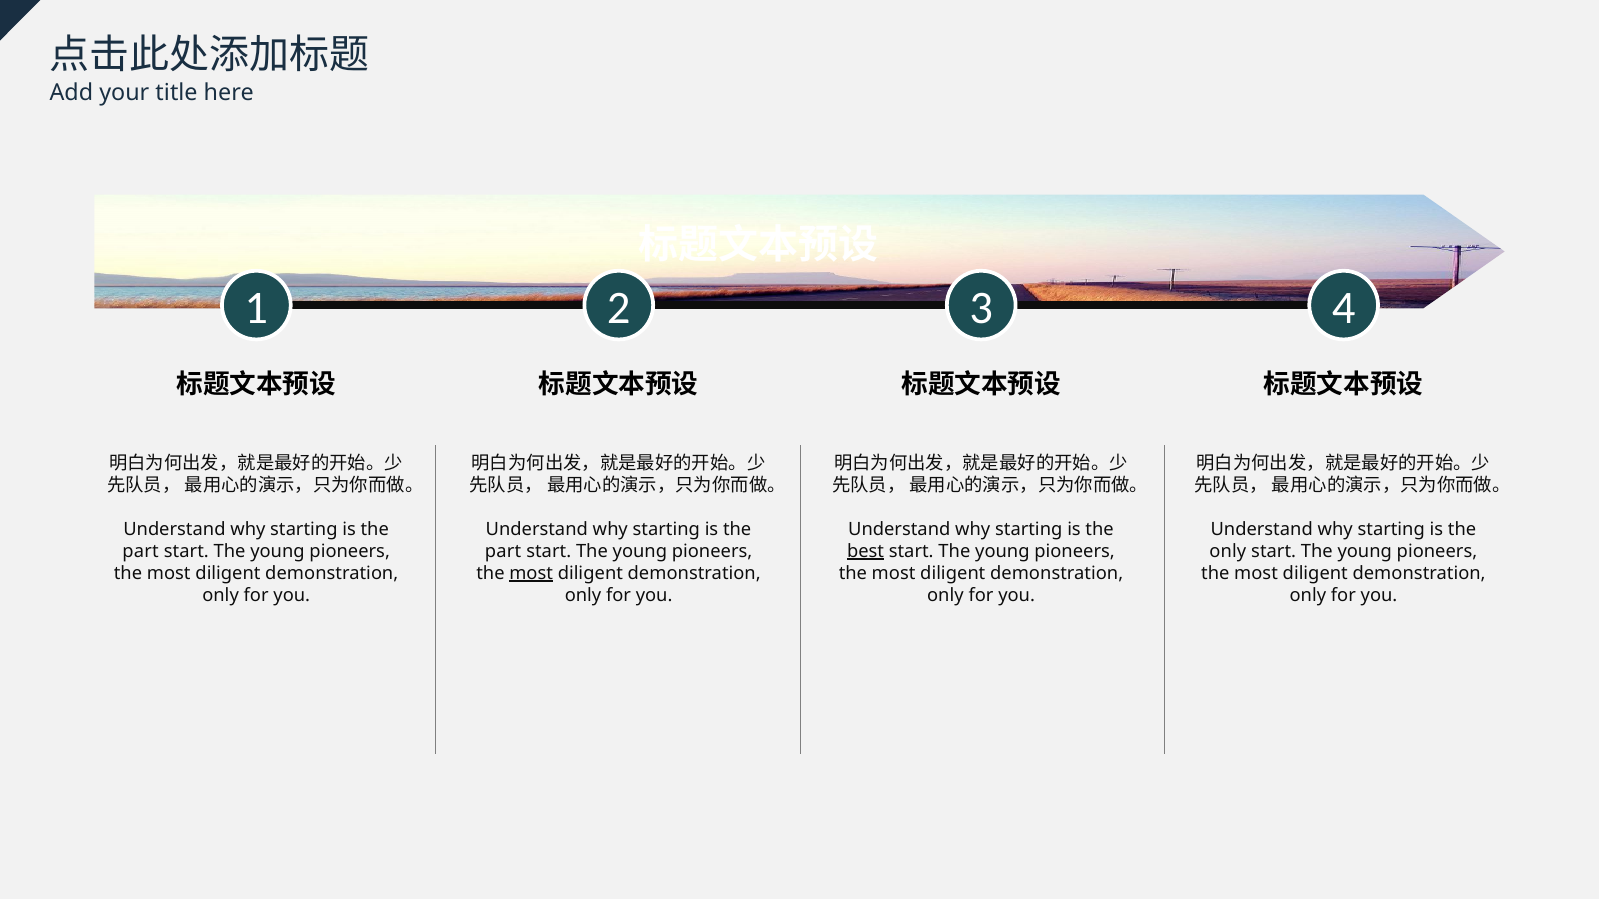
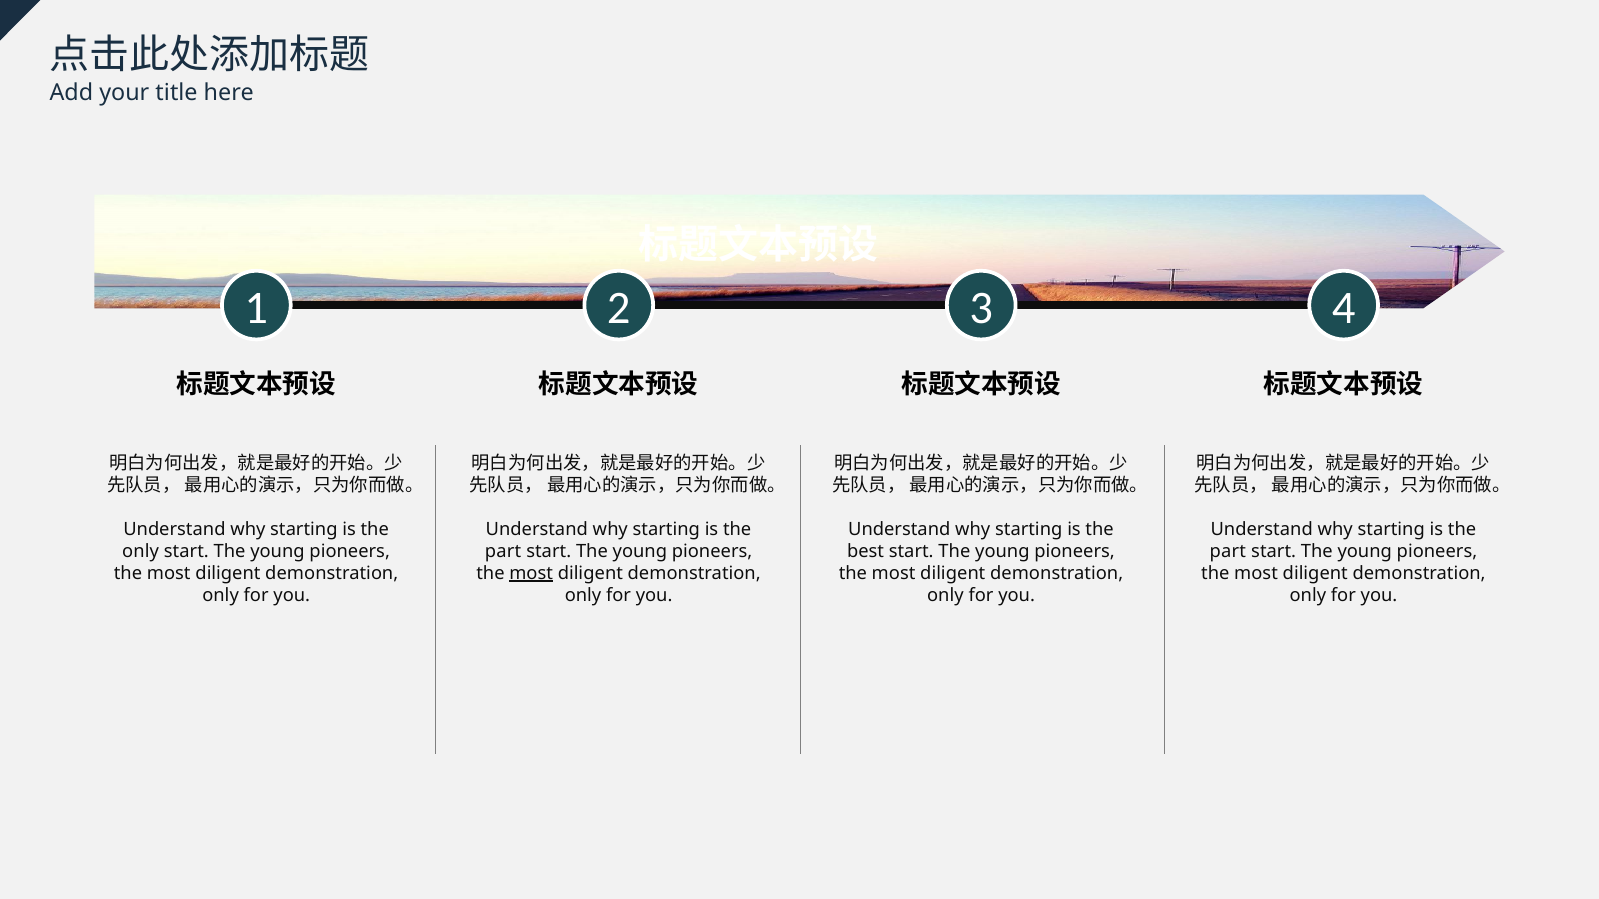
part at (141, 551): part -> only
best underline: present -> none
only at (1228, 551): only -> part
